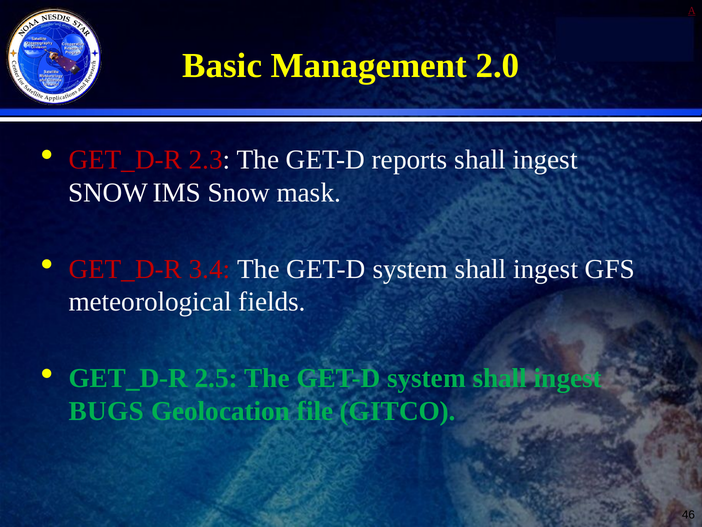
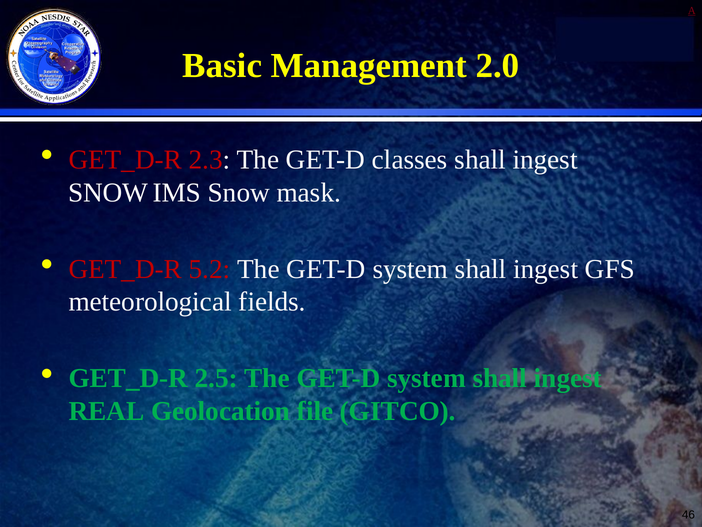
reports: reports -> classes
3.4: 3.4 -> 5.2
BUGS: BUGS -> REAL
